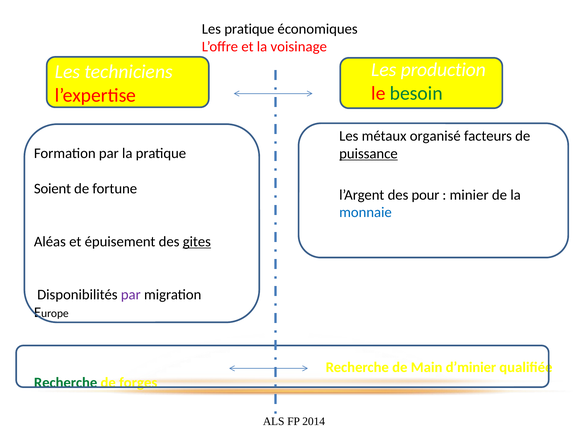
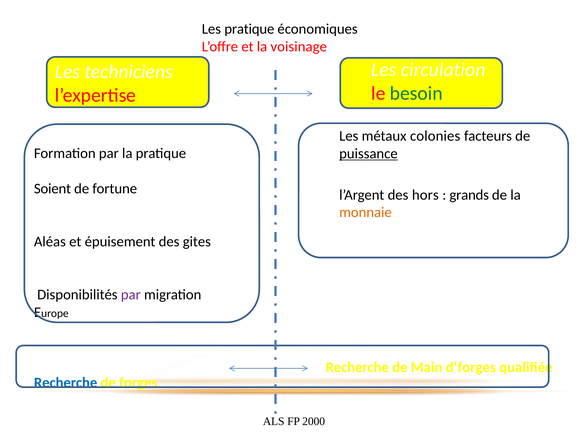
production: production -> circulation
organisé: organisé -> colonies
pour: pour -> hors
minier: minier -> grands
monnaie colour: blue -> orange
gites underline: present -> none
d’minier: d’minier -> d’forges
Recherche at (66, 383) colour: green -> blue
2014: 2014 -> 2000
